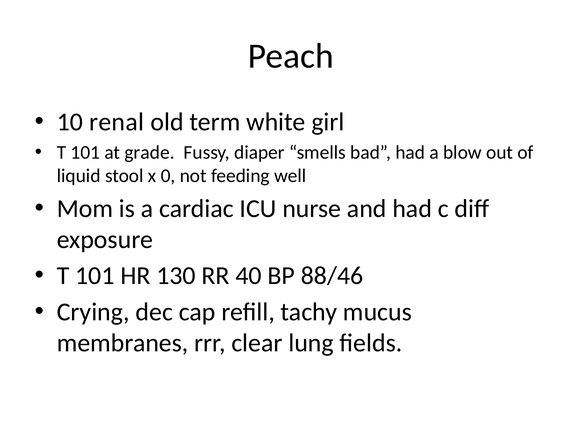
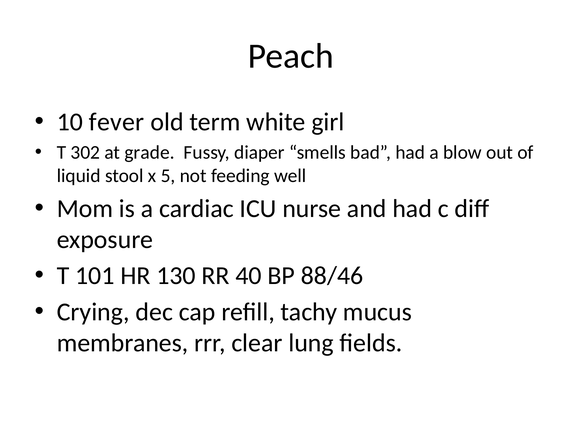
renal: renal -> fever
101 at (85, 153): 101 -> 302
0: 0 -> 5
